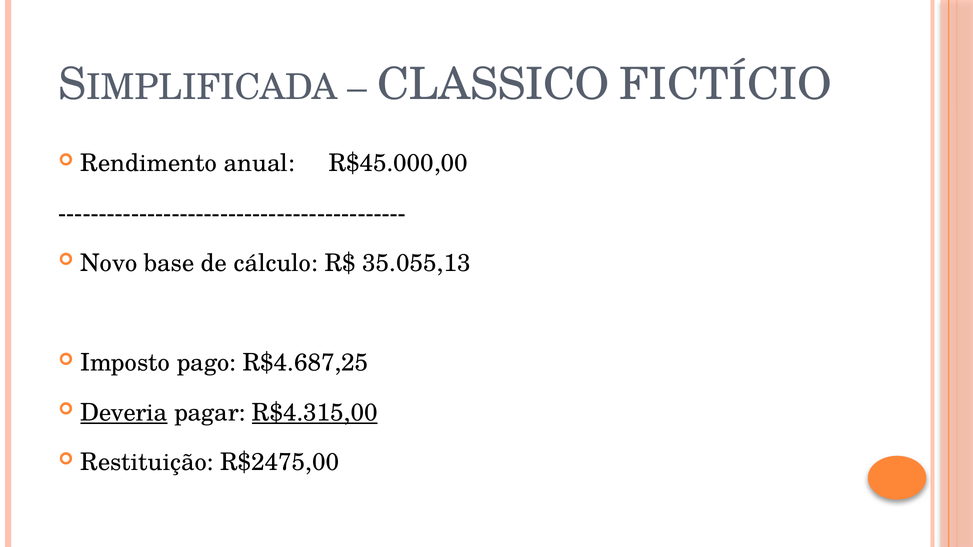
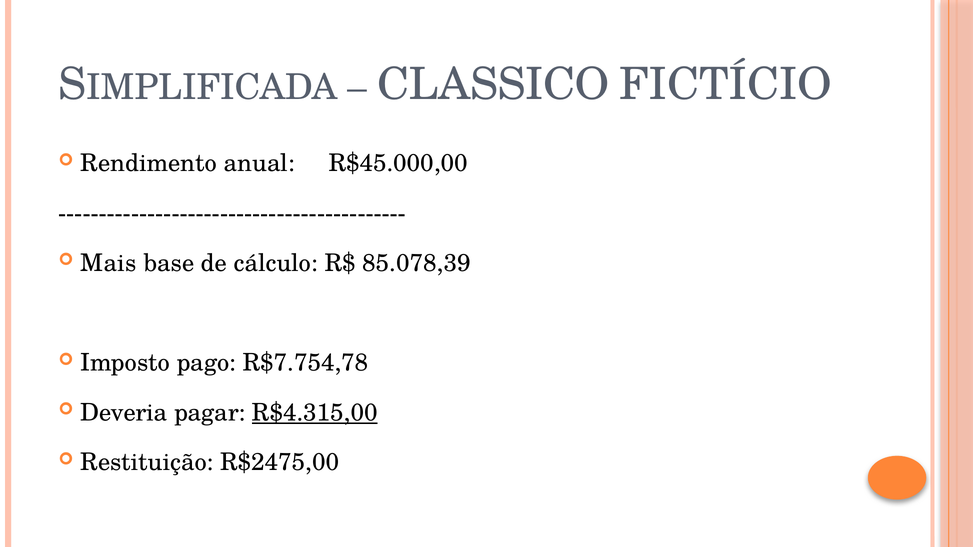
Novo: Novo -> Mais
35.055,13: 35.055,13 -> 85.078,39
R$4.687,25: R$4.687,25 -> R$7.754,78
Deveria underline: present -> none
